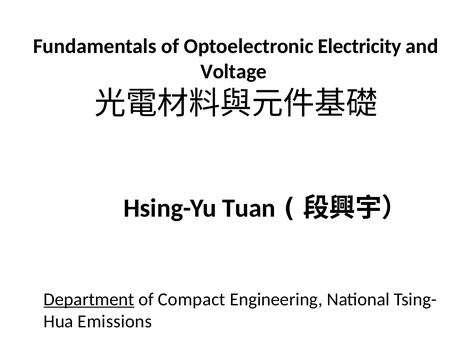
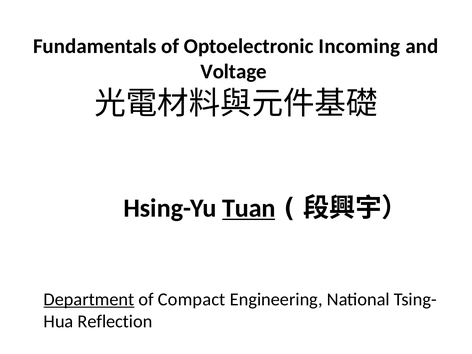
Electricity: Electricity -> Incoming
Tuan underline: none -> present
Emissions: Emissions -> Reflection
